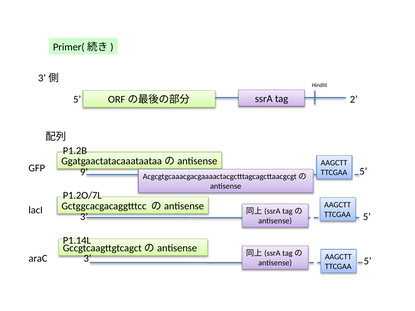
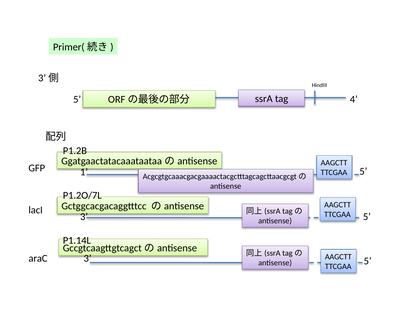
2: 2 -> 4
9: 9 -> 1
